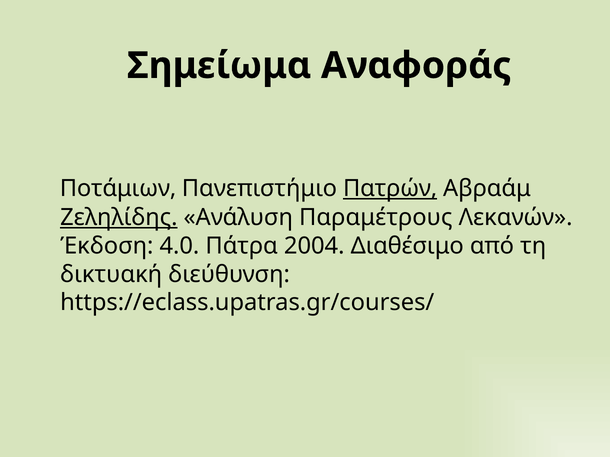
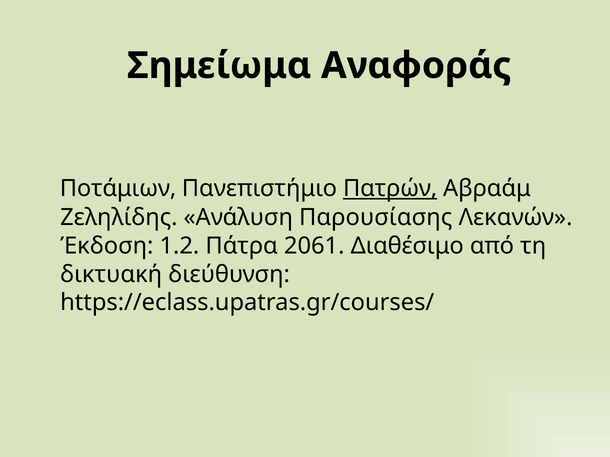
Ζεληλίδης underline: present -> none
Παραμέτρους: Παραμέτρους -> Παρουσίασης
4.0: 4.0 -> 1.2
2004: 2004 -> 2061
